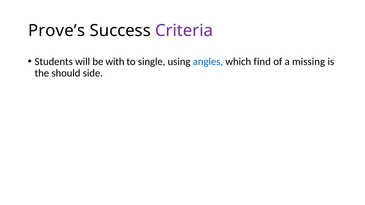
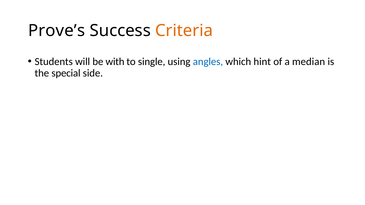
Criteria colour: purple -> orange
find: find -> hint
missing: missing -> median
should: should -> special
